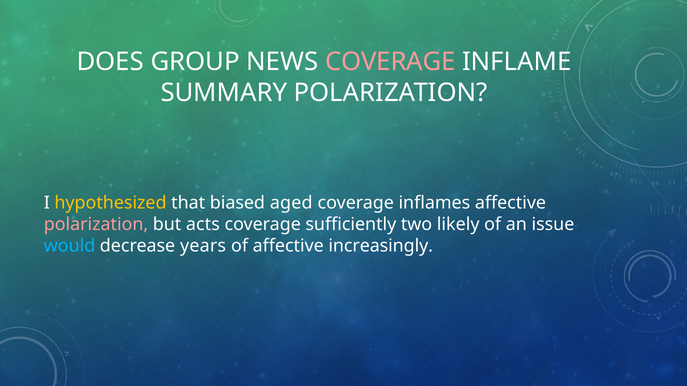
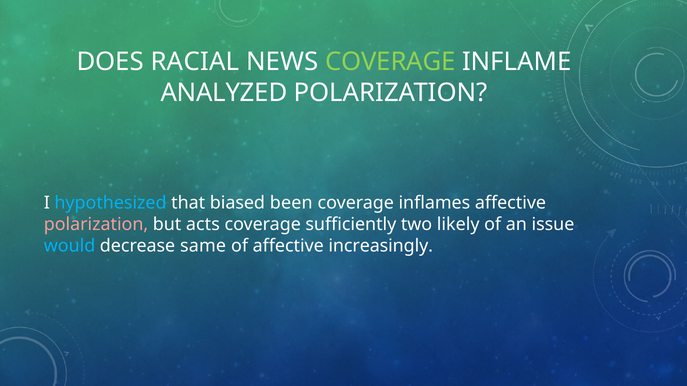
GROUP: GROUP -> RACIAL
COVERAGE at (390, 62) colour: pink -> light green
SUMMARY: SUMMARY -> ANALYZED
hypothesized colour: yellow -> light blue
aged: aged -> been
years: years -> same
